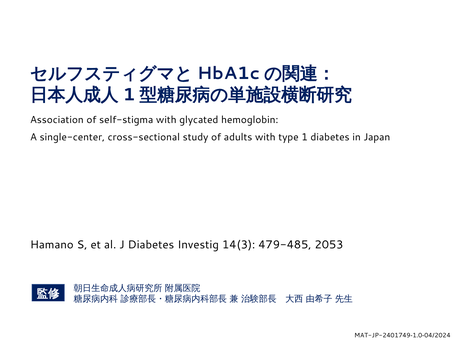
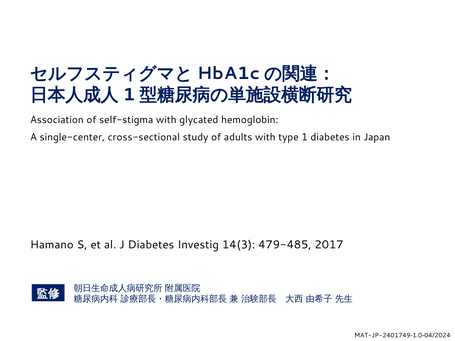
2053: 2053 -> 2017
